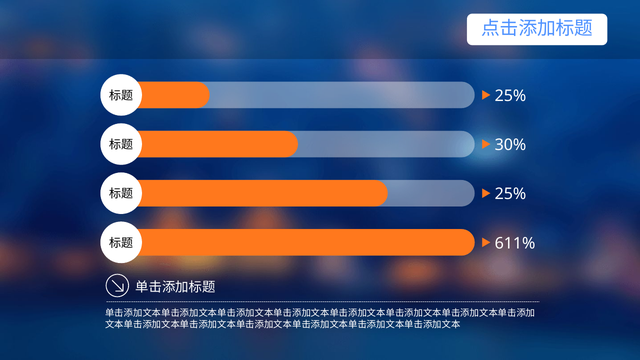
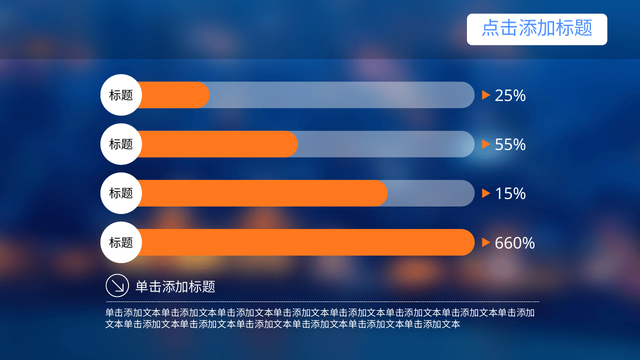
30%: 30% -> 55%
25% at (510, 194): 25% -> 15%
611%: 611% -> 660%
